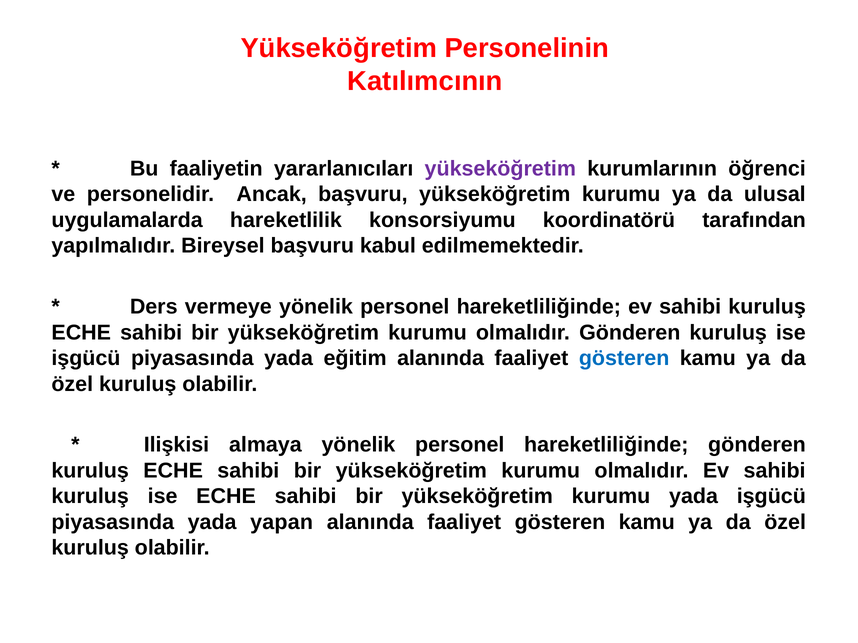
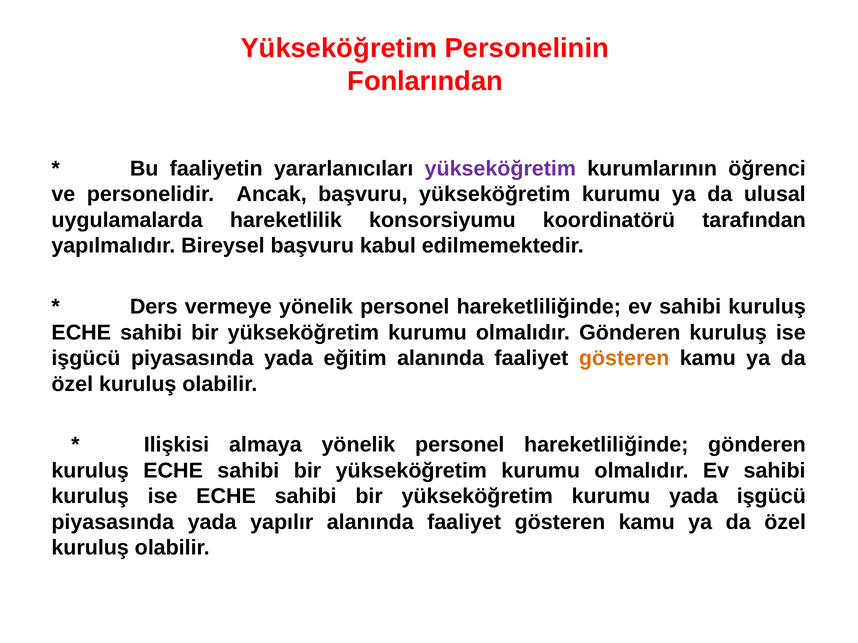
Katılımcının: Katılımcının -> Fonlarından
gösteren at (624, 359) colour: blue -> orange
yapan: yapan -> yapılır
